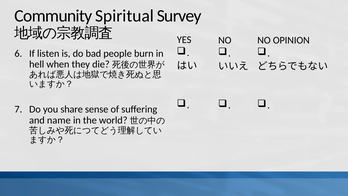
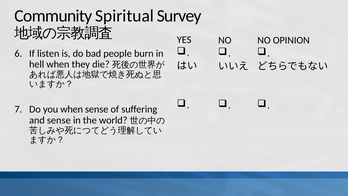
you share: share -> when
and name: name -> sense
